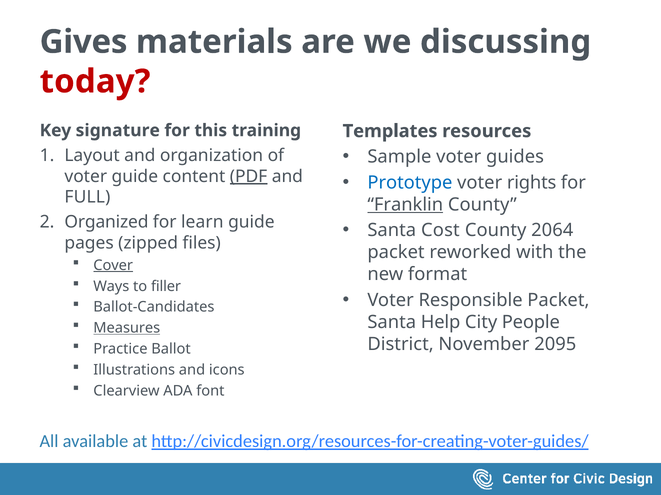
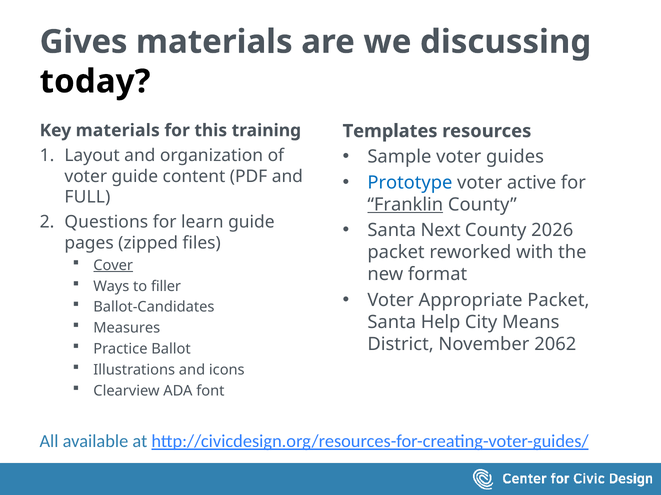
today colour: red -> black
Key signature: signature -> materials
PDF underline: present -> none
rights: rights -> active
Organized: Organized -> Questions
Cost: Cost -> Next
2064: 2064 -> 2026
Responsible: Responsible -> Appropriate
People: People -> Means
Measures underline: present -> none
2095: 2095 -> 2062
